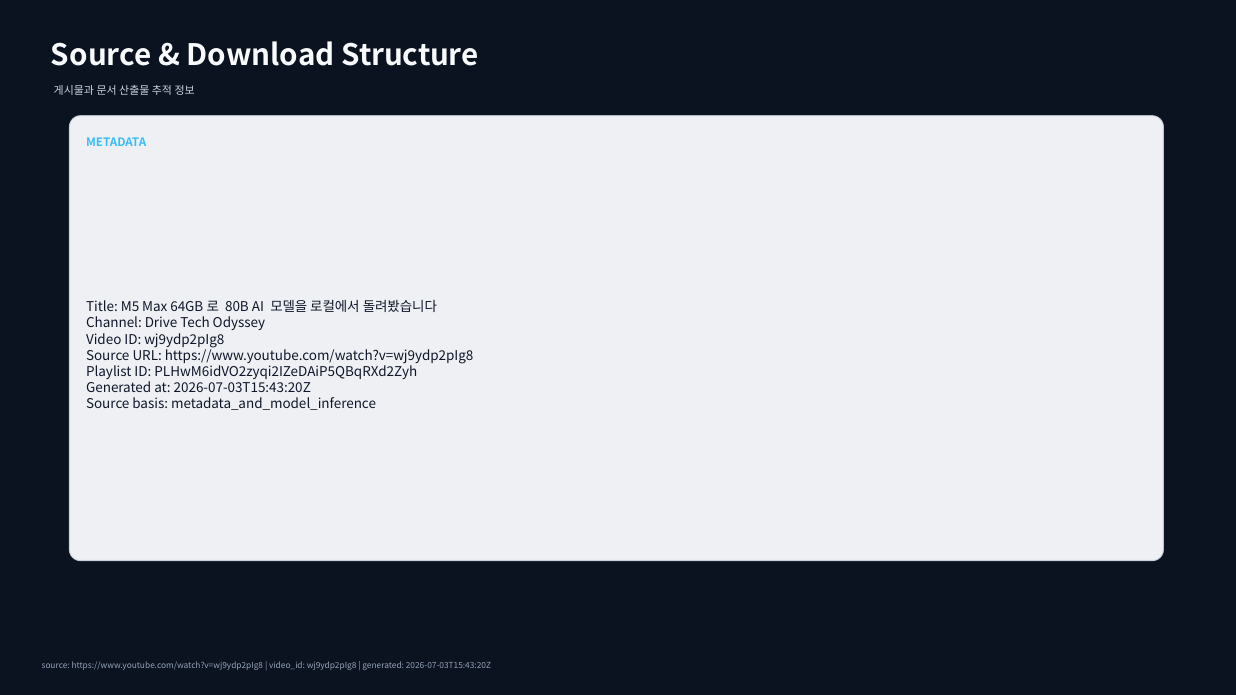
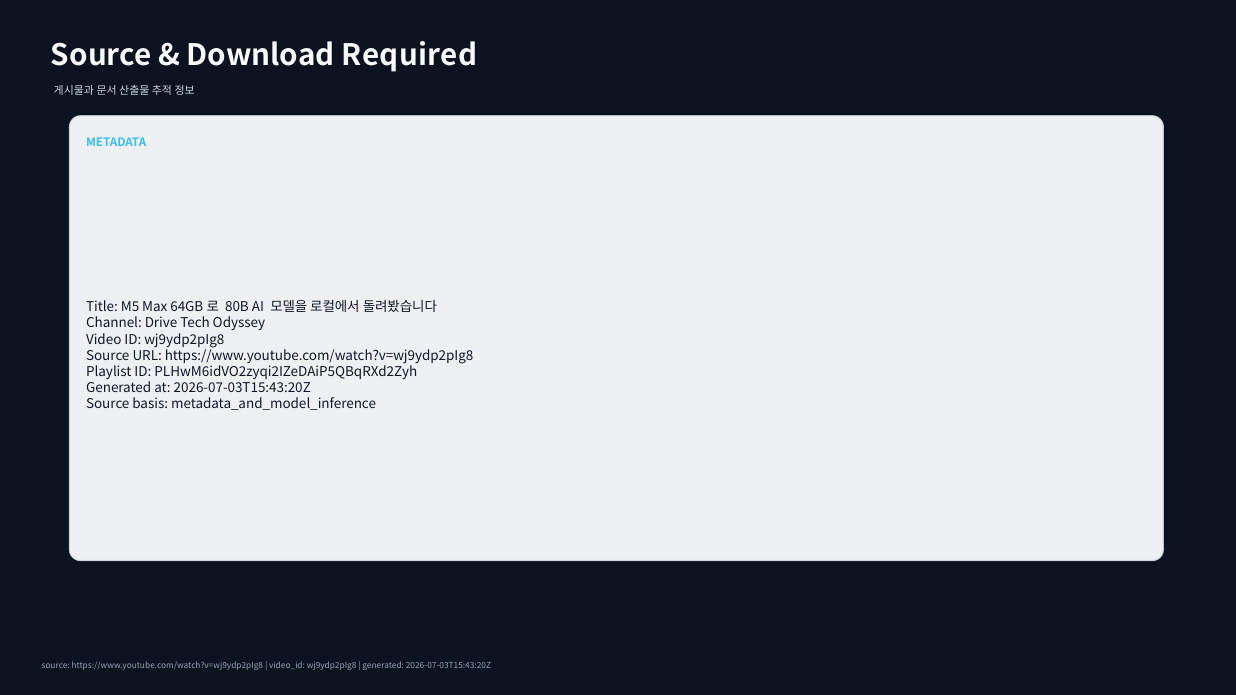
Structure: Structure -> Required
